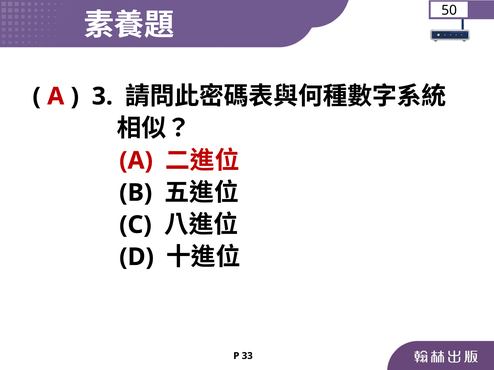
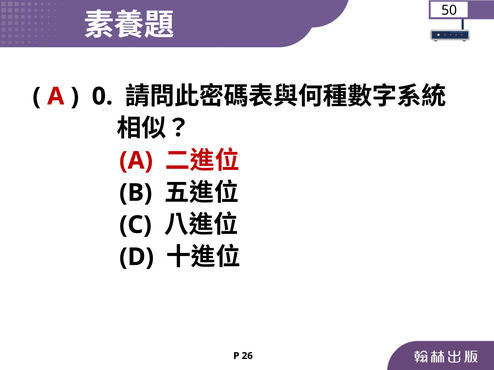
3: 3 -> 0
33: 33 -> 26
